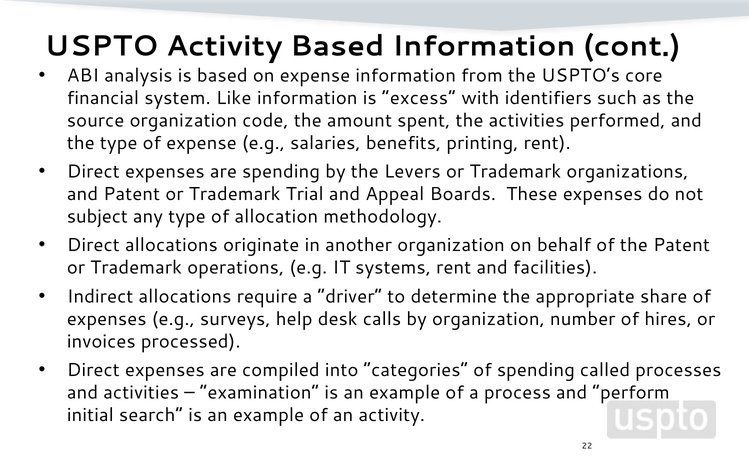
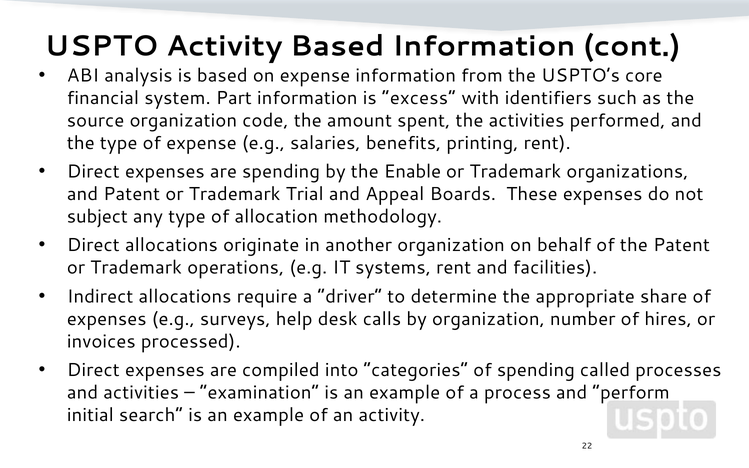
Like: Like -> Part
Levers: Levers -> Enable
